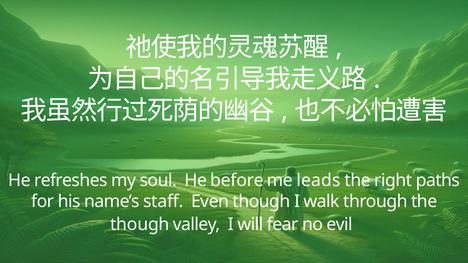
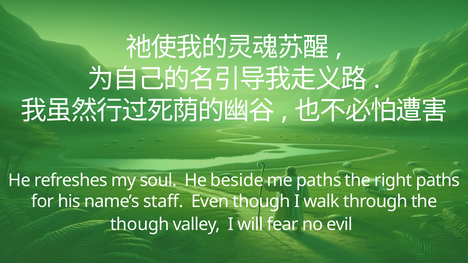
before: before -> beside
me leads: leads -> paths
